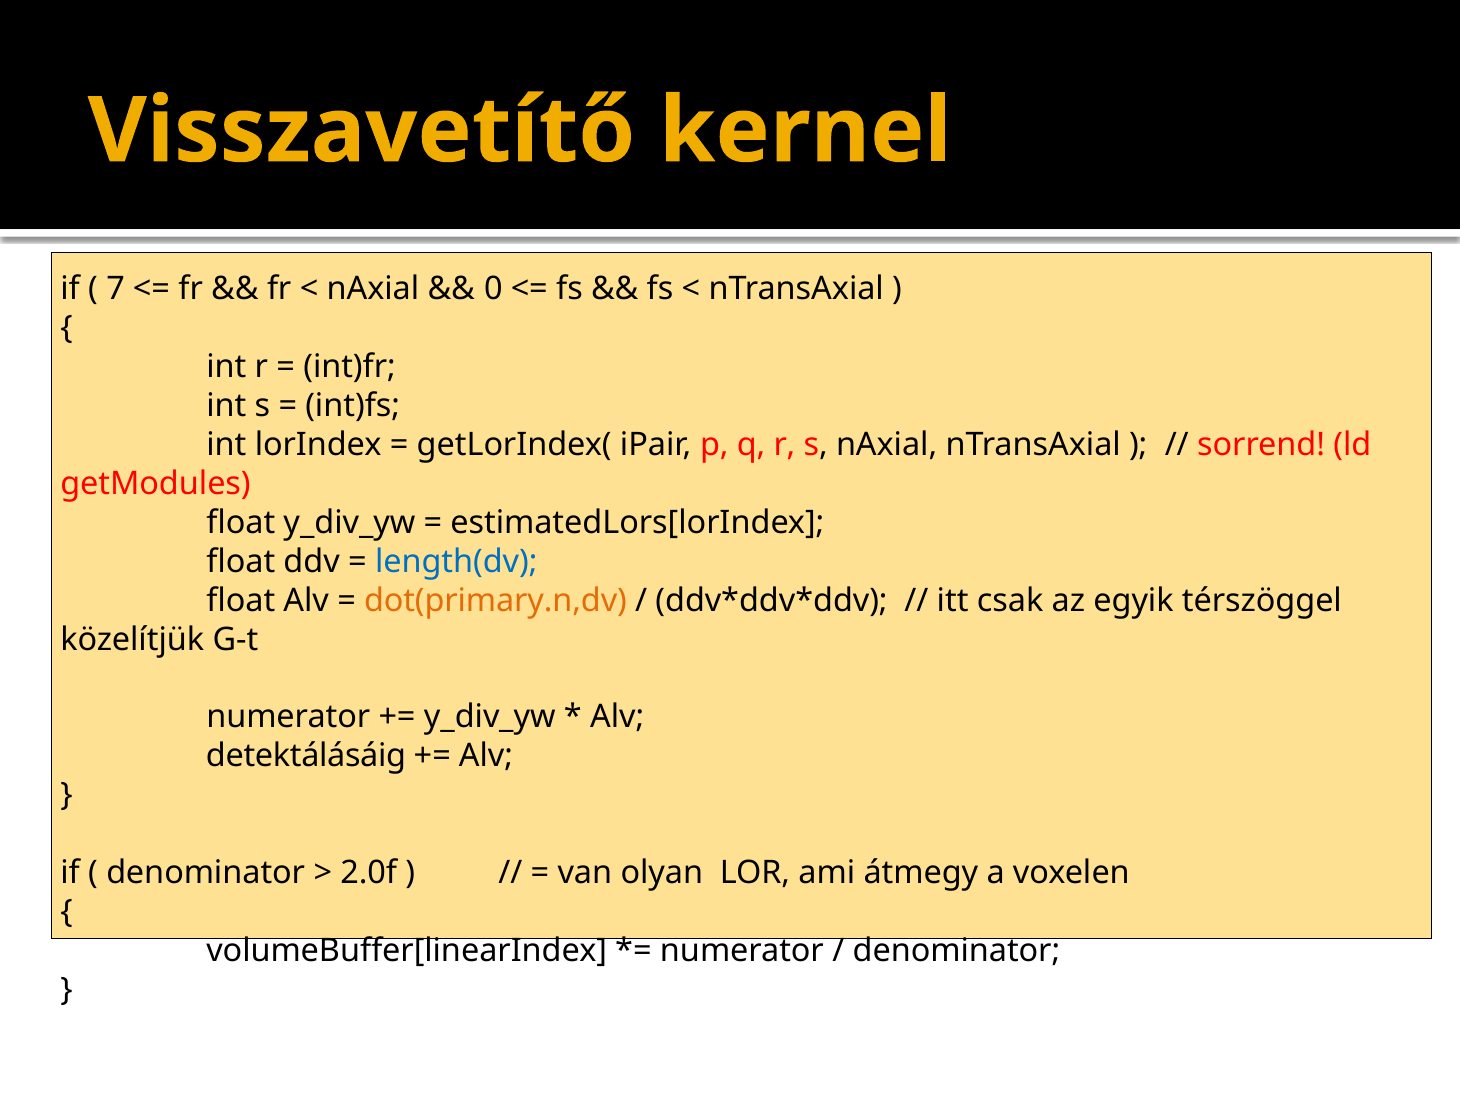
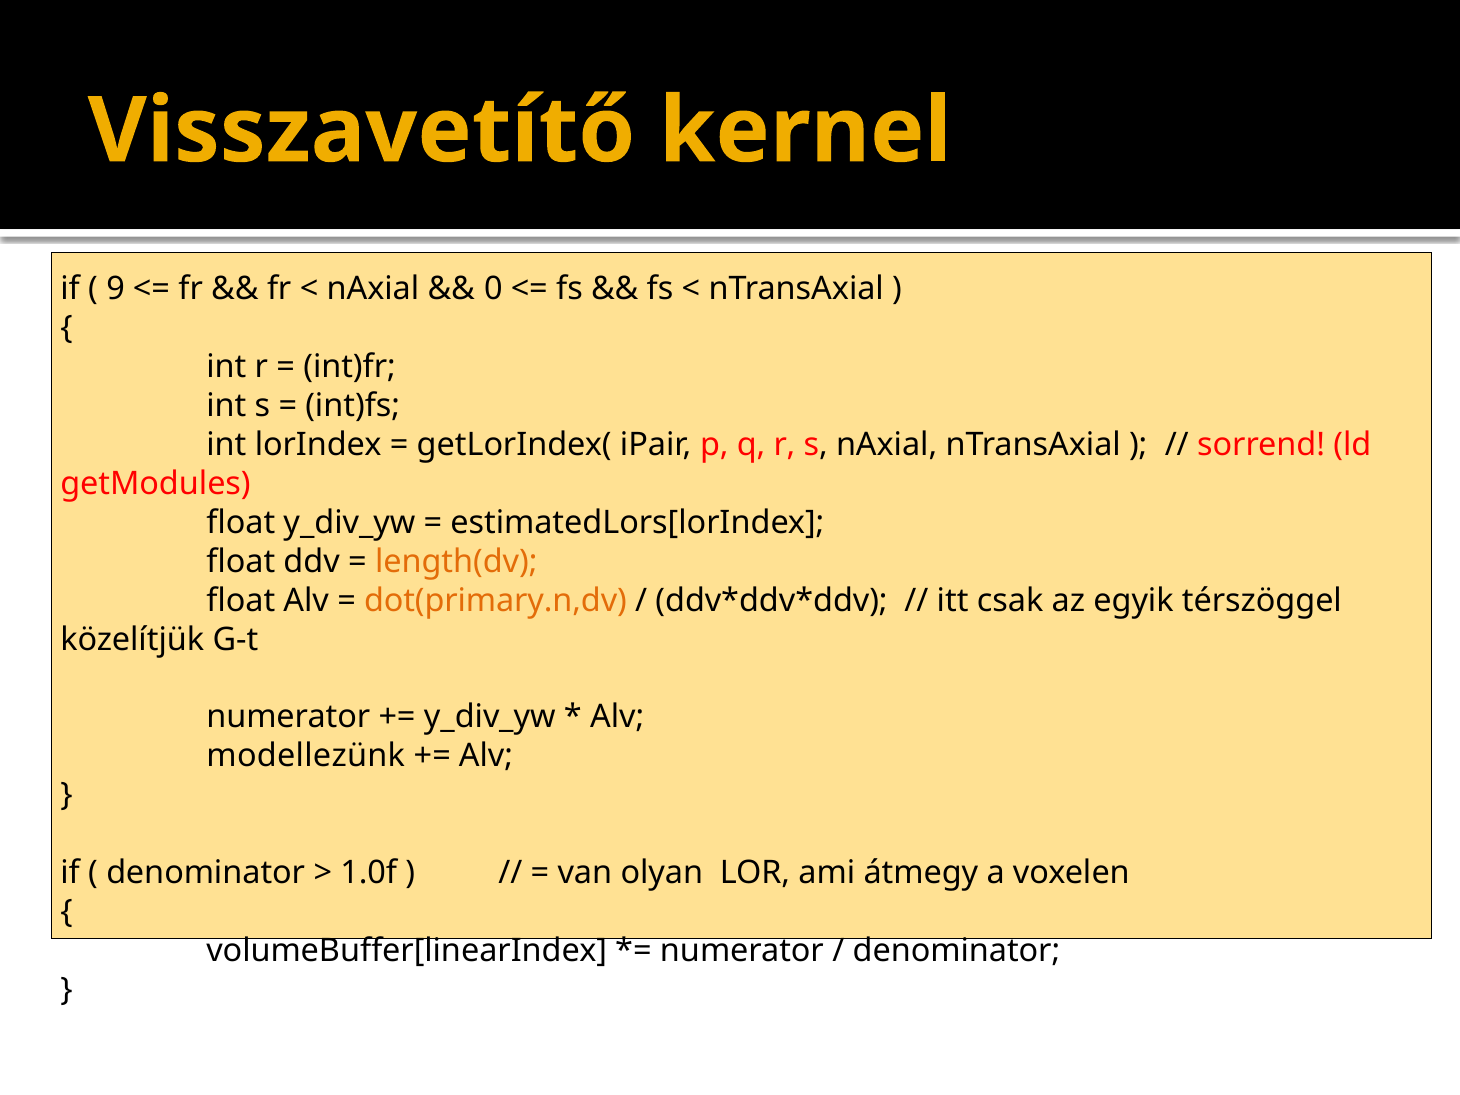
7: 7 -> 9
length(dv colour: blue -> orange
detektálásáig: detektálásáig -> modellezünk
2.0f: 2.0f -> 1.0f
